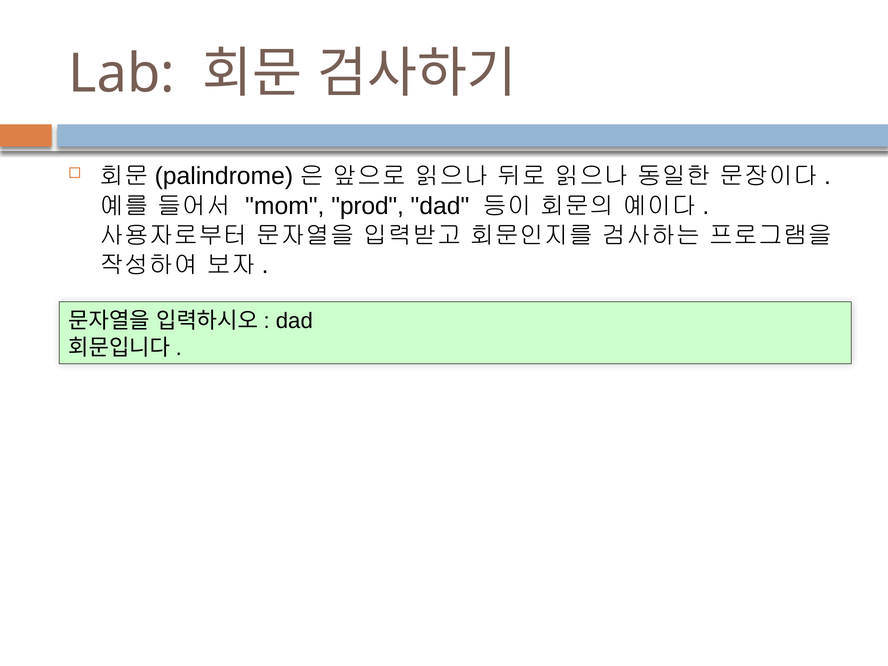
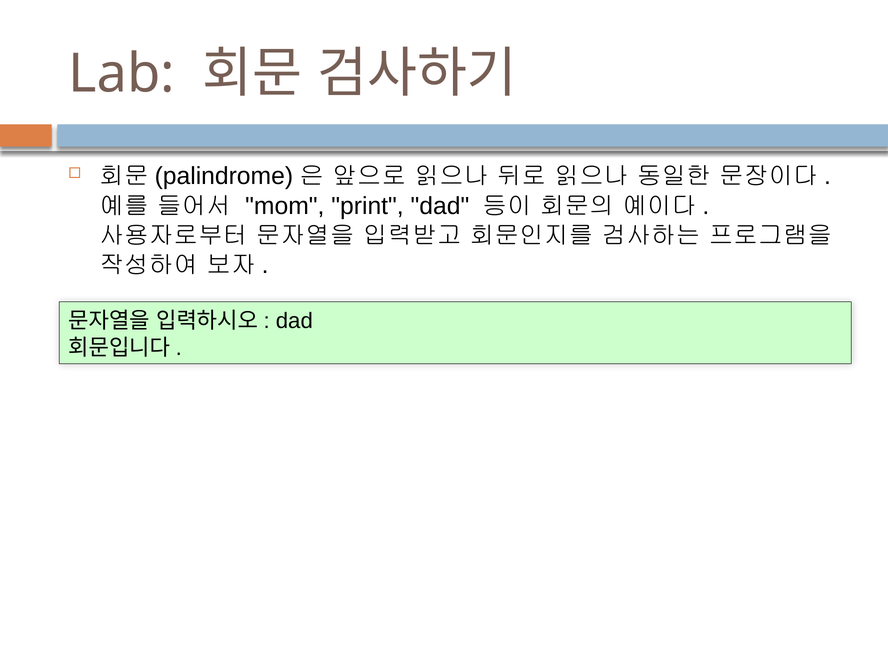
prod: prod -> print
